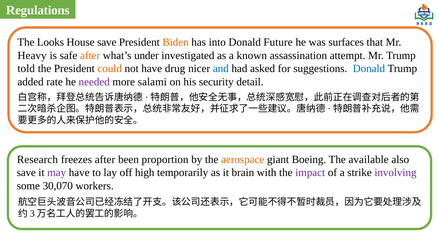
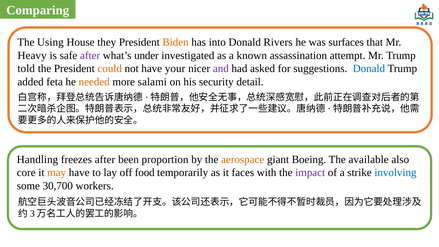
Regulations: Regulations -> Comparing
Looks: Looks -> Using
House save: save -> they
Future: Future -> Rivers
after at (90, 55) colour: orange -> purple
drug: drug -> your
and colour: blue -> purple
rate: rate -> feta
needed colour: purple -> orange
Research: Research -> Handling
save at (26, 173): save -> core
may colour: purple -> orange
high: high -> food
brain: brain -> faces
involving colour: purple -> blue
30,070: 30,070 -> 30,700
